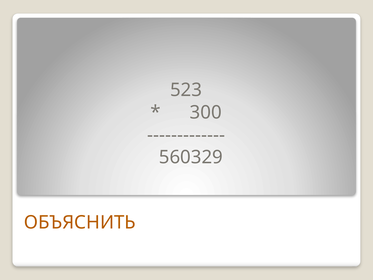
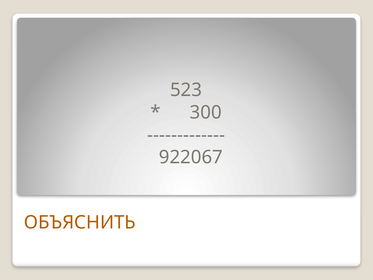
560329: 560329 -> 922067
